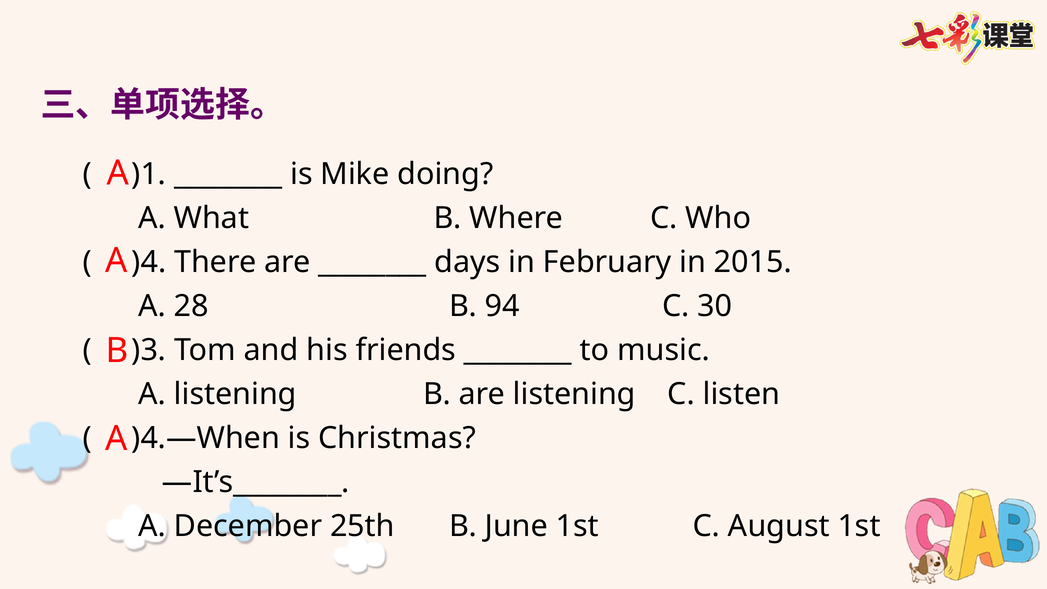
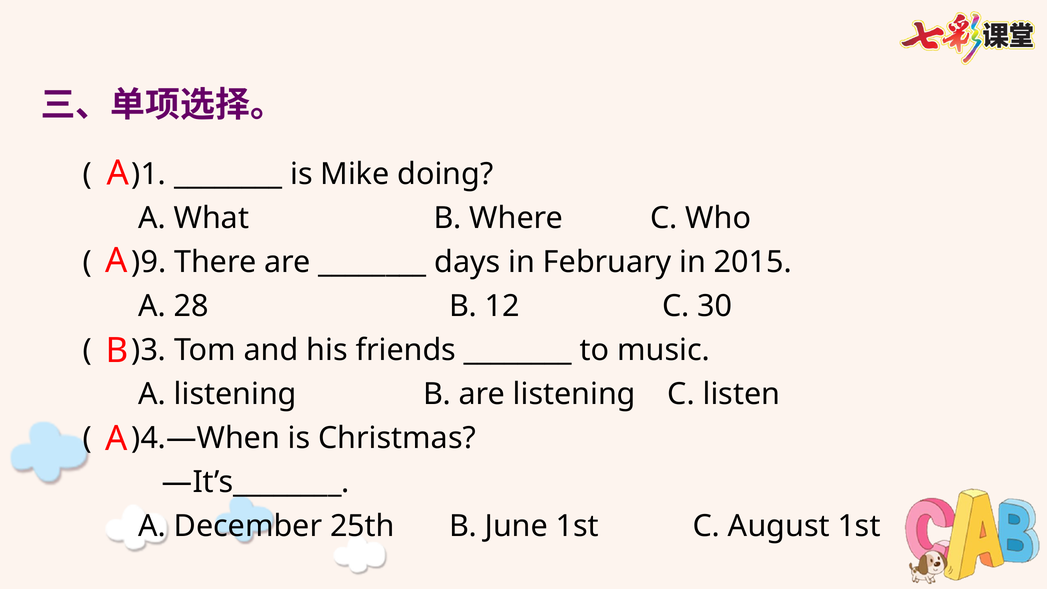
)4: )4 -> )9
94: 94 -> 12
